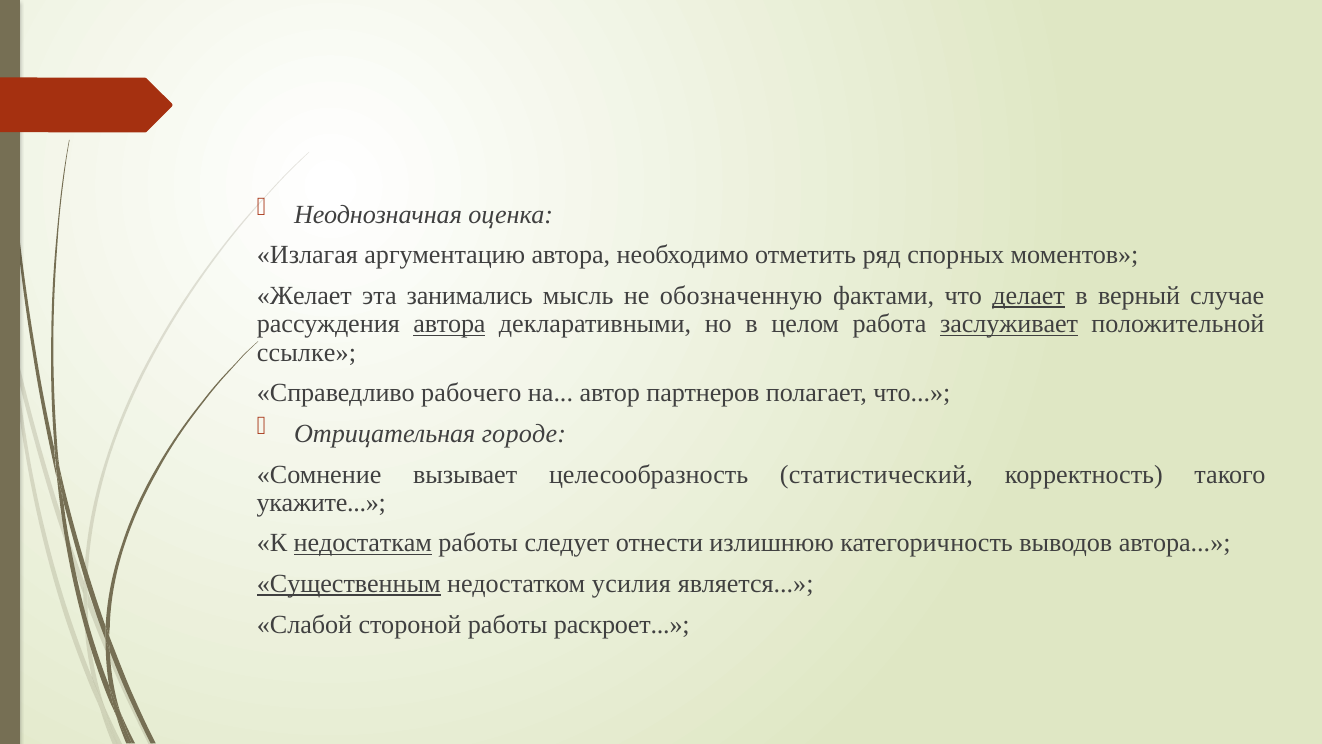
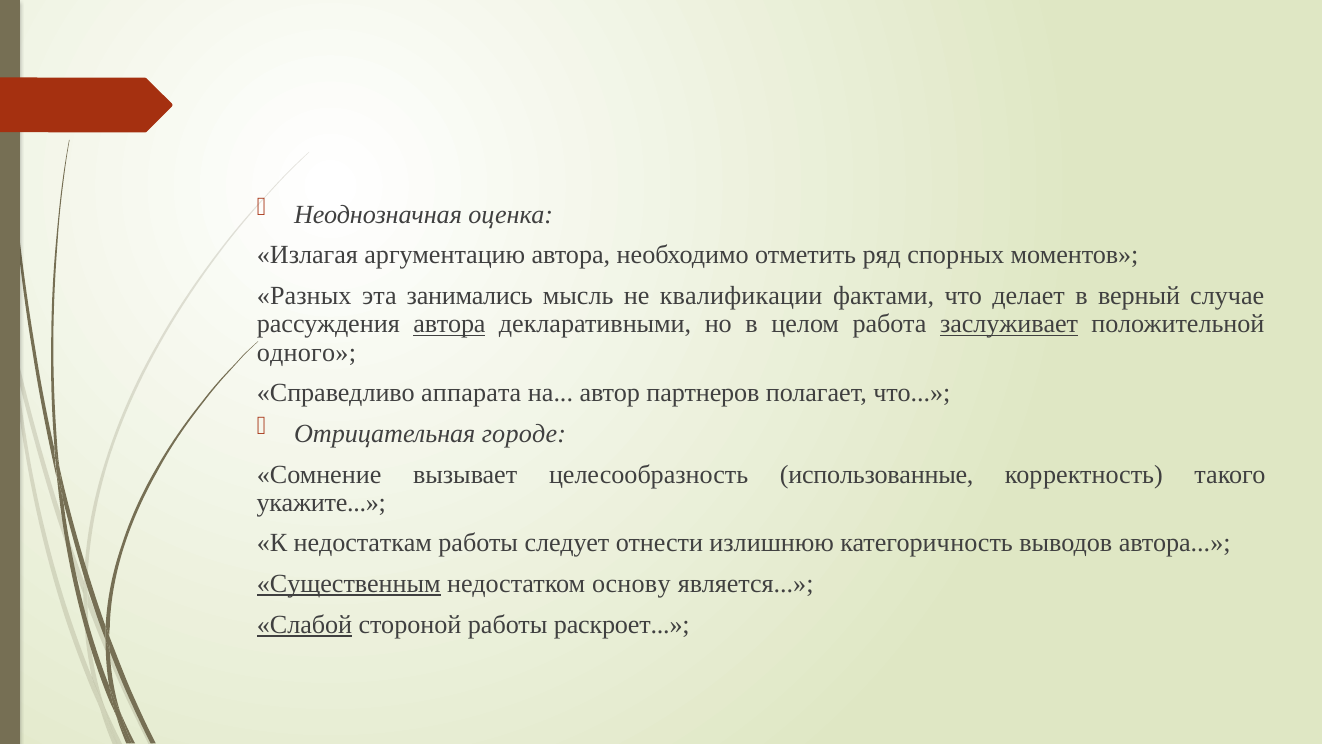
Желает: Желает -> Разных
обозначенную: обозначенную -> квалификации
делает underline: present -> none
ссылке: ссылке -> одного
рабочего: рабочего -> аппарата
статистический: статистический -> использованные
недостаткам underline: present -> none
усилия: усилия -> основу
Слабой underline: none -> present
